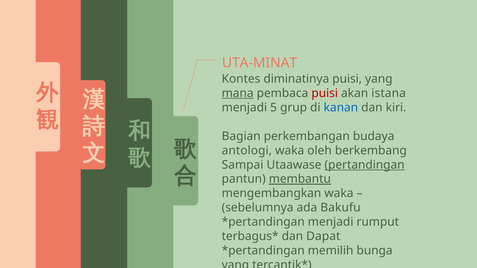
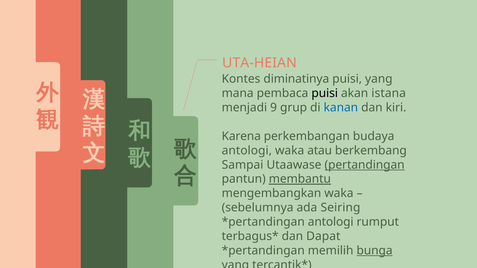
UTA-MINAT: UTA-MINAT -> UTA-HEIAN
mana underline: present -> none
puisi at (325, 93) colour: red -> black
5: 5 -> 9
Bagian: Bagian -> Karena
oleh: oleh -> atau
Bakufu: Bakufu -> Seiring
menjadi at (331, 222): menjadi -> antologi
bunga underline: none -> present
